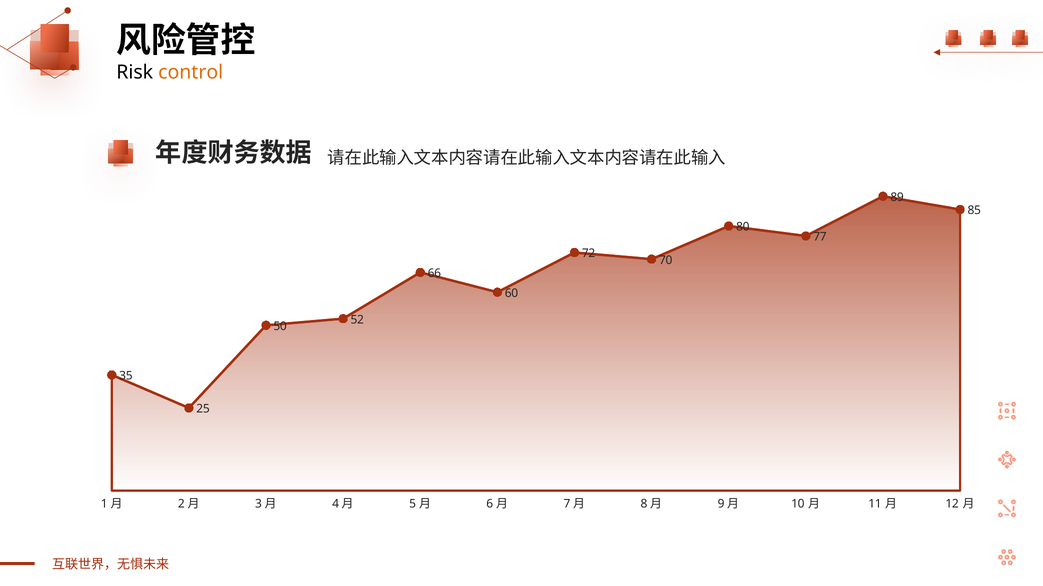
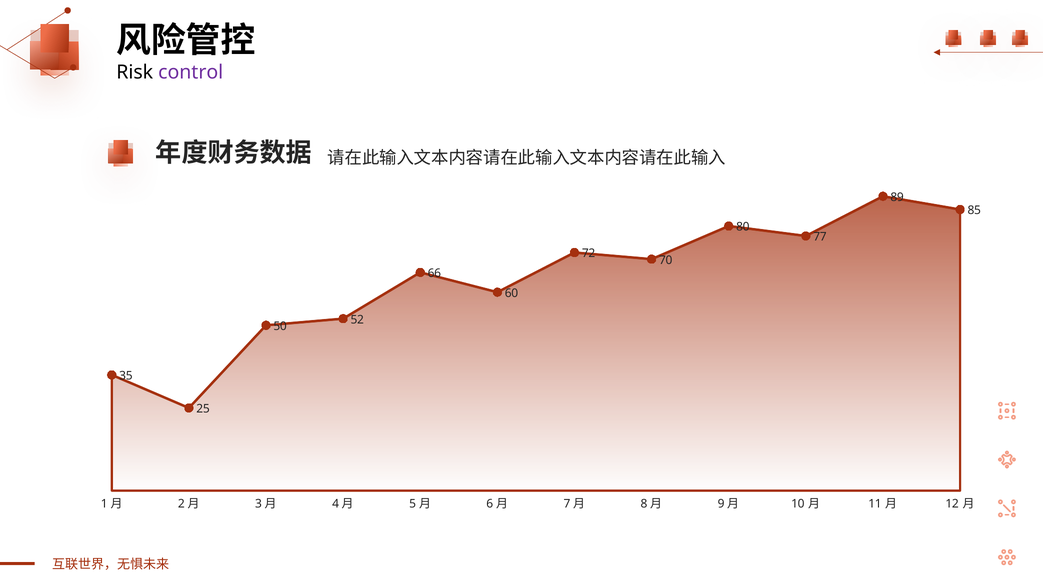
control colour: orange -> purple
